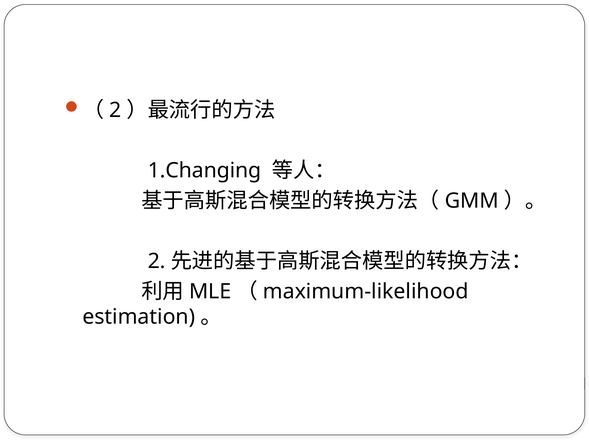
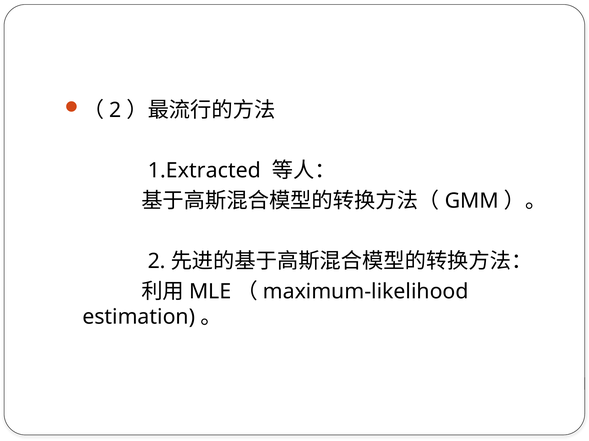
1.Changing: 1.Changing -> 1.Extracted
